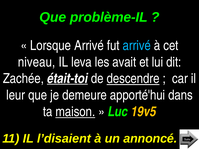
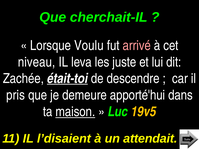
problème-IL: problème-IL -> cherchait-IL
Lorsque Arrivé: Arrivé -> Voulu
arrivé at (137, 46) colour: light blue -> pink
avait: avait -> juste
descendre underline: present -> none
leur: leur -> pris
annoncé: annoncé -> attendait
